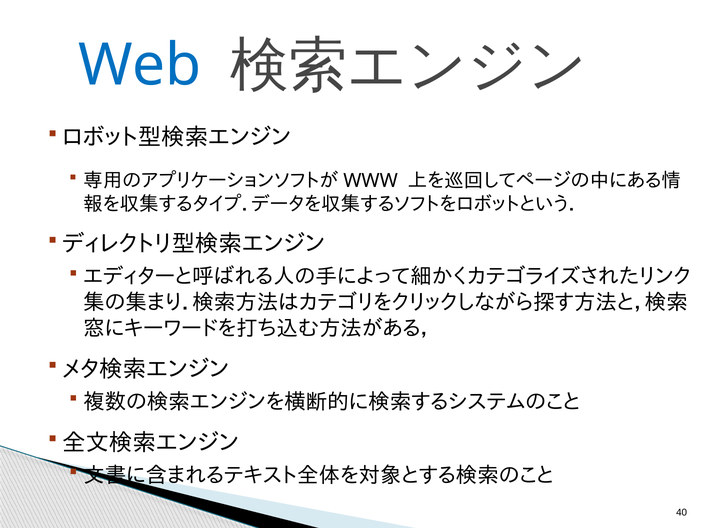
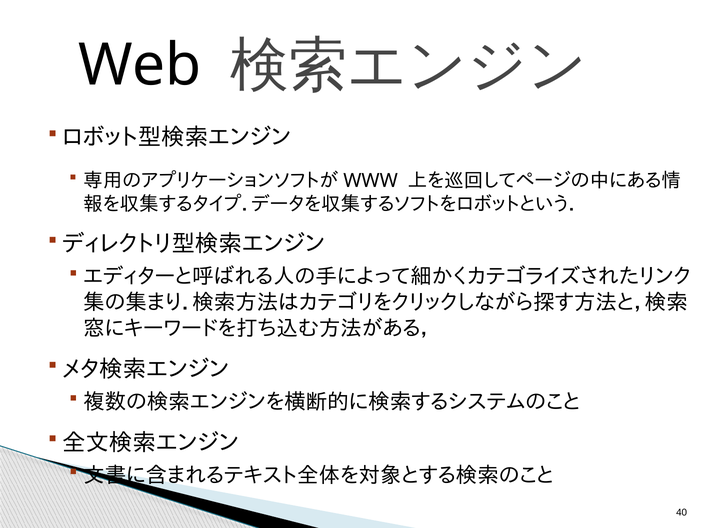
Web colour: blue -> black
